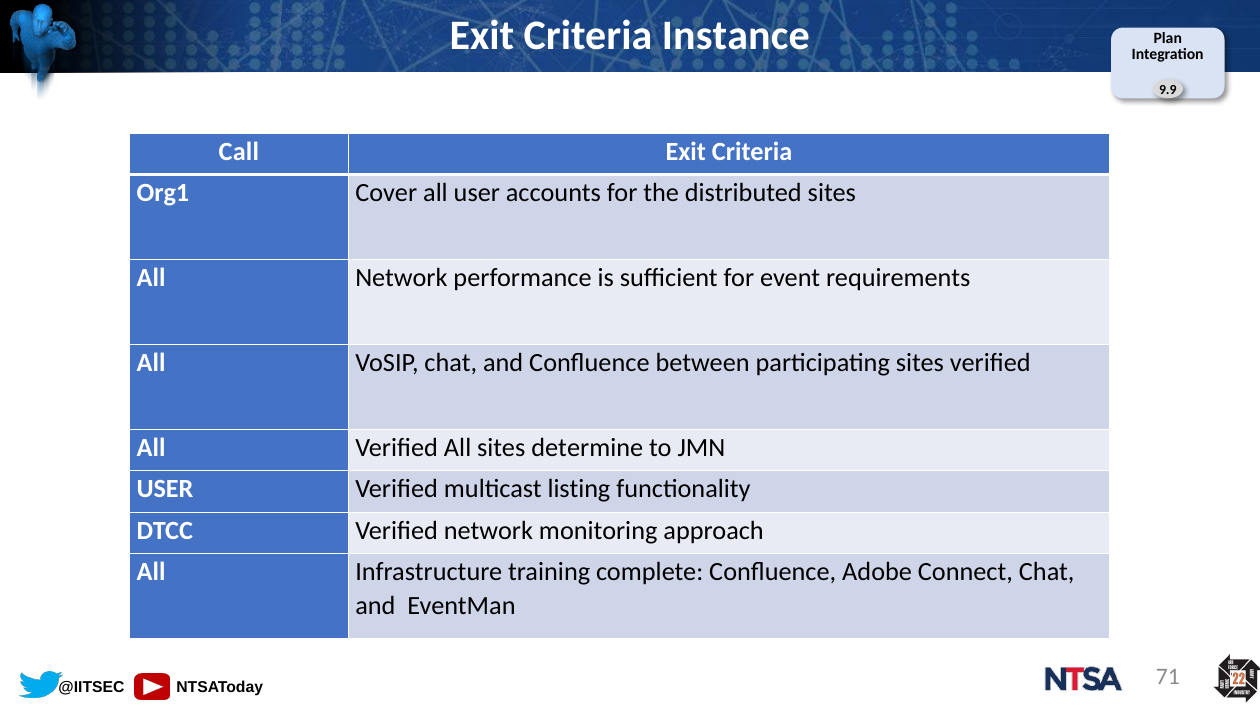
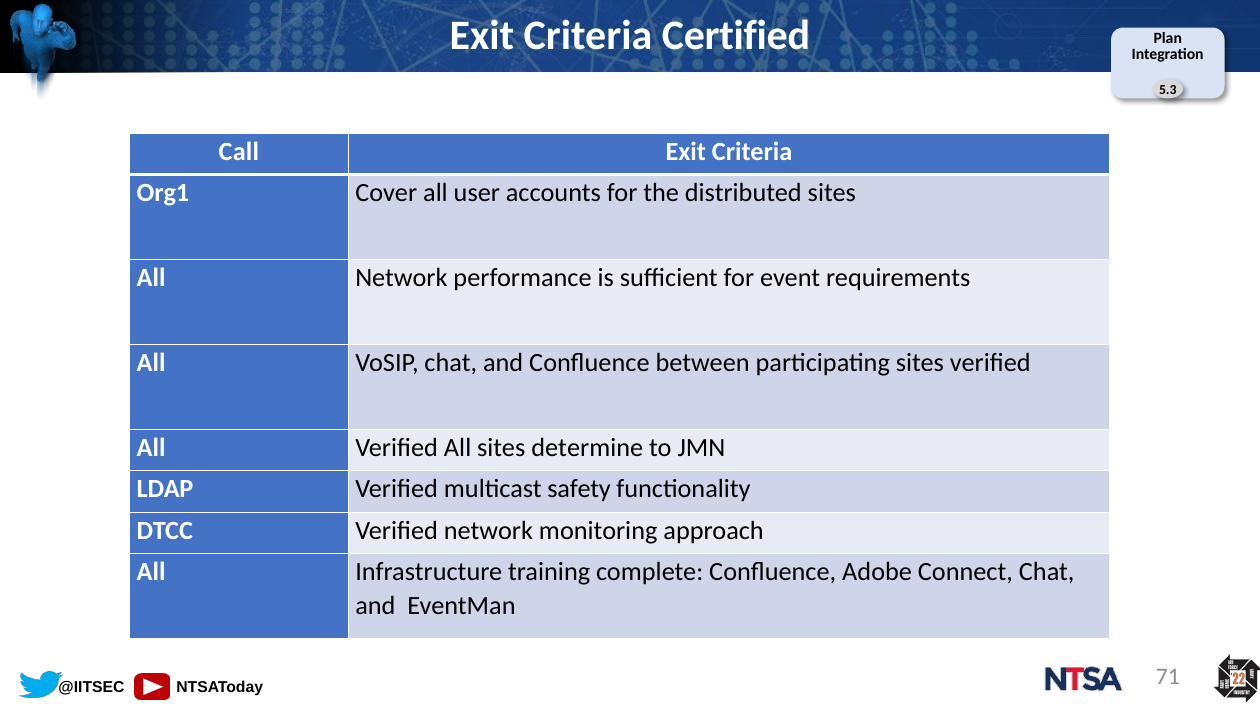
Instance: Instance -> Certified
9.9: 9.9 -> 5.3
USER at (165, 490): USER -> LDAP
listing: listing -> safety
